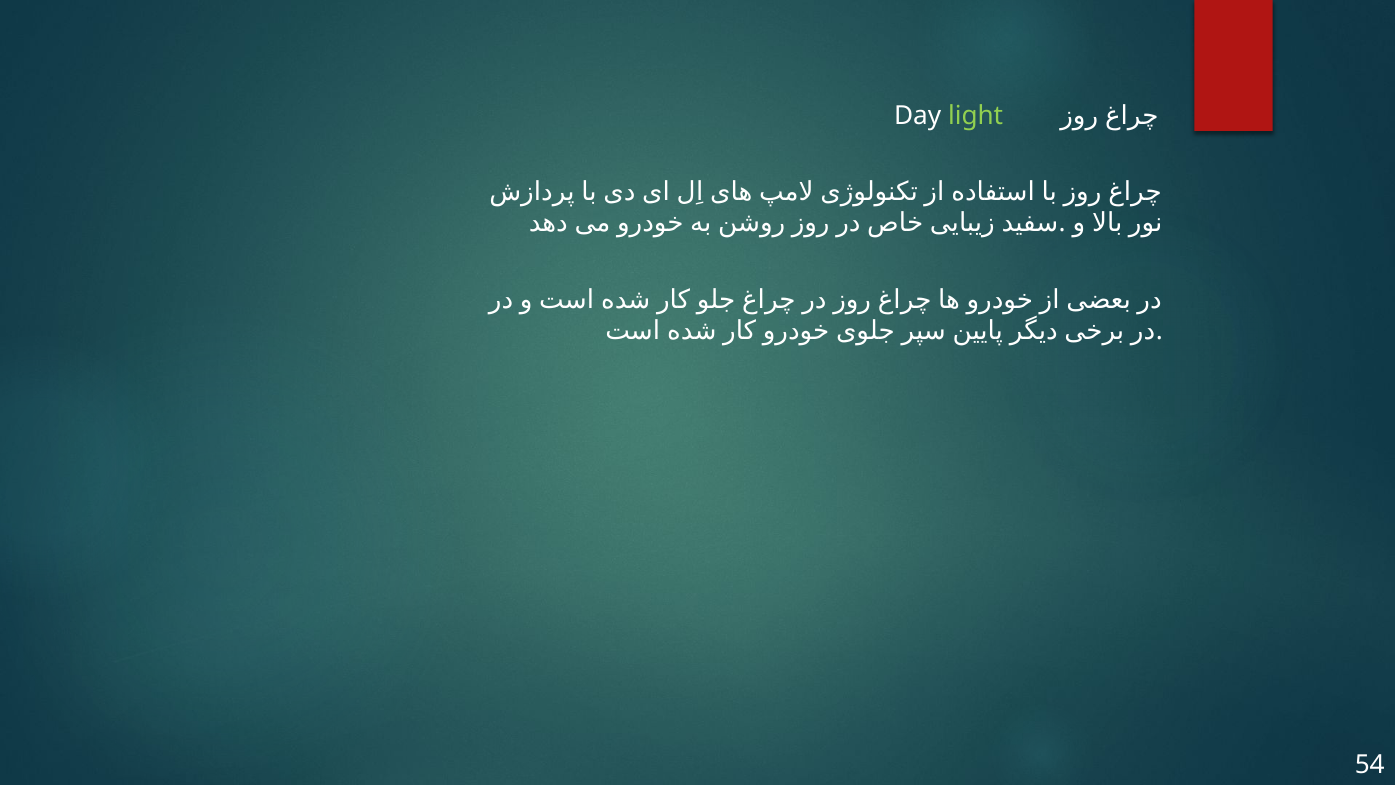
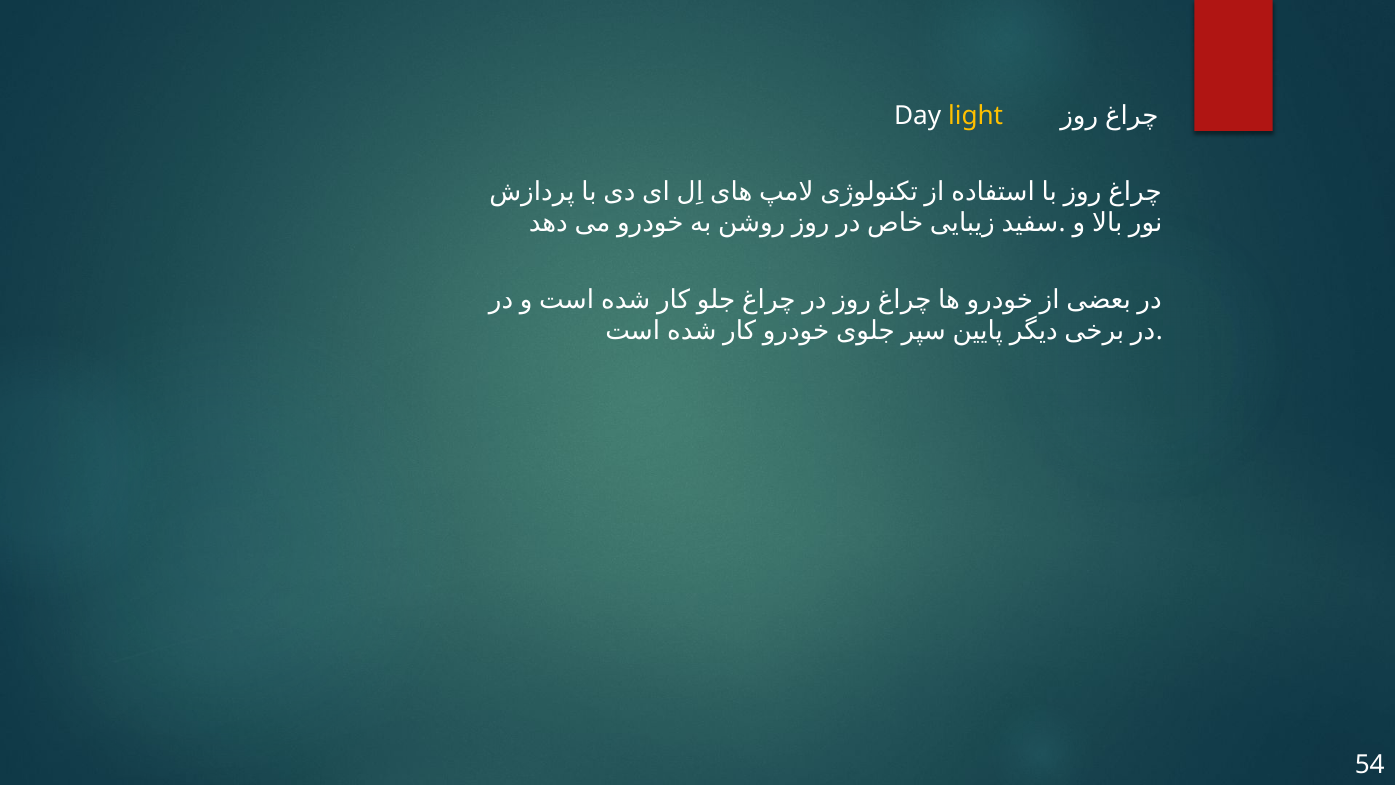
light colour: light green -> yellow
